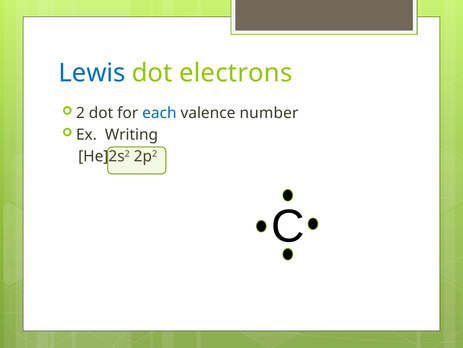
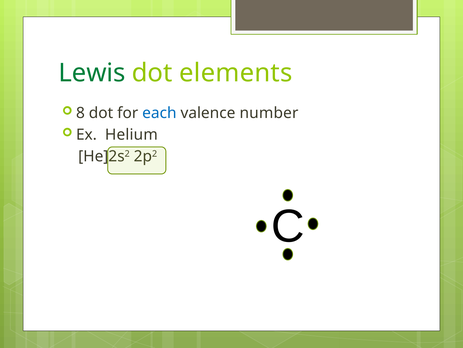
Lewis colour: blue -> green
electrons: electrons -> elements
2: 2 -> 8
Writing: Writing -> Helium
